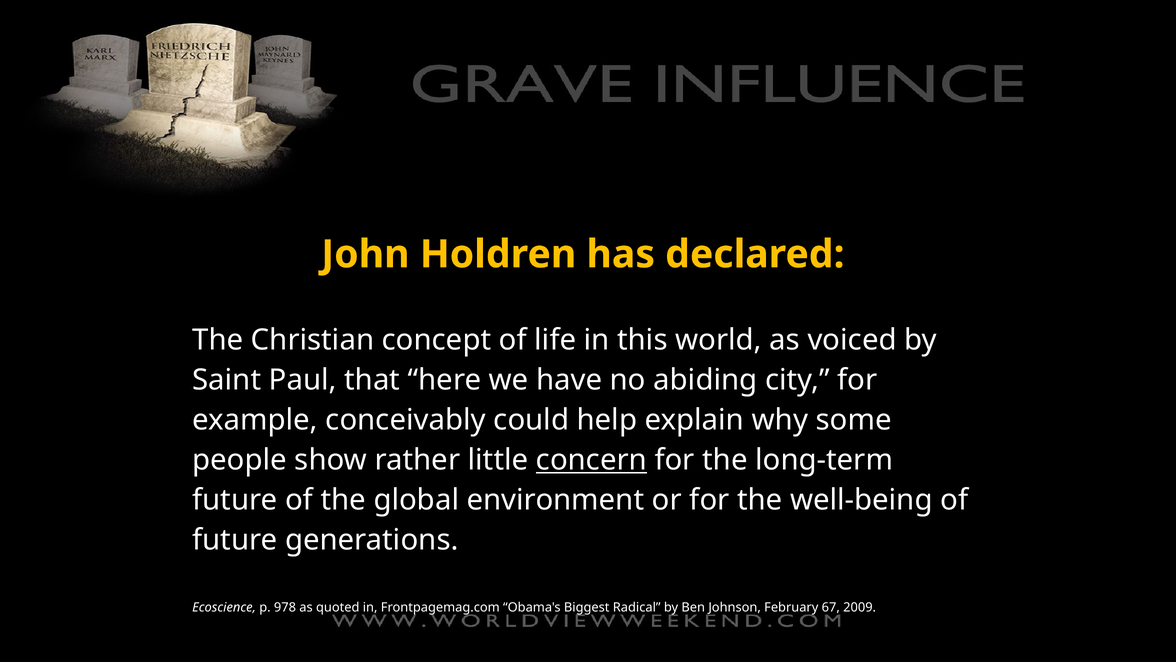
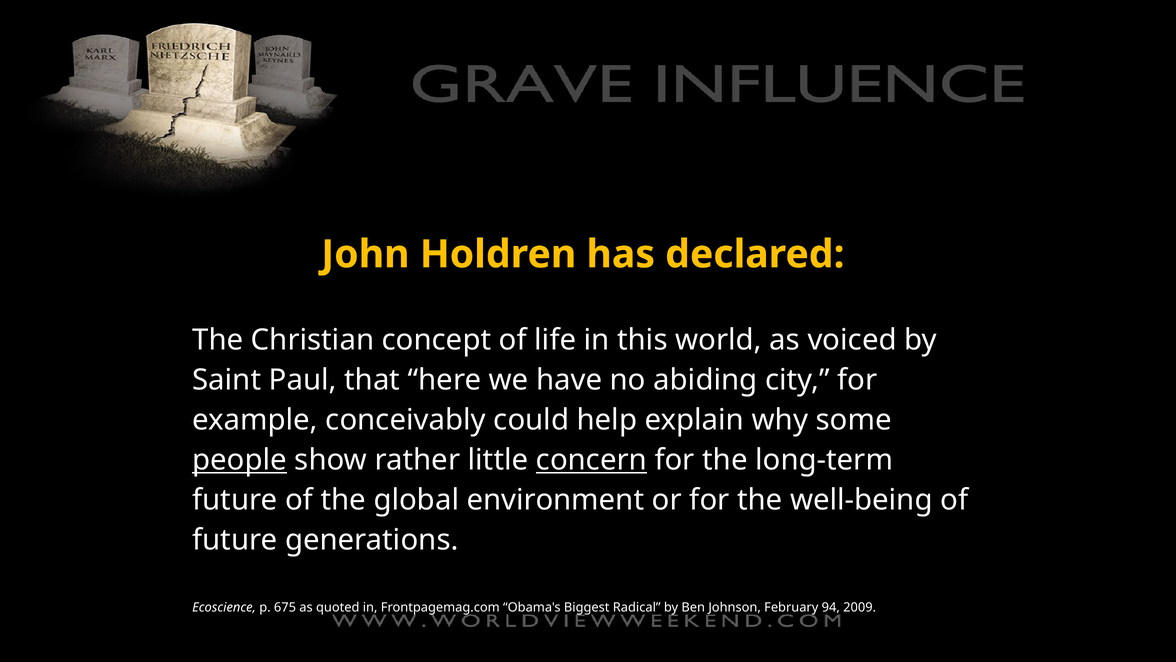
people underline: none -> present
978: 978 -> 675
67: 67 -> 94
